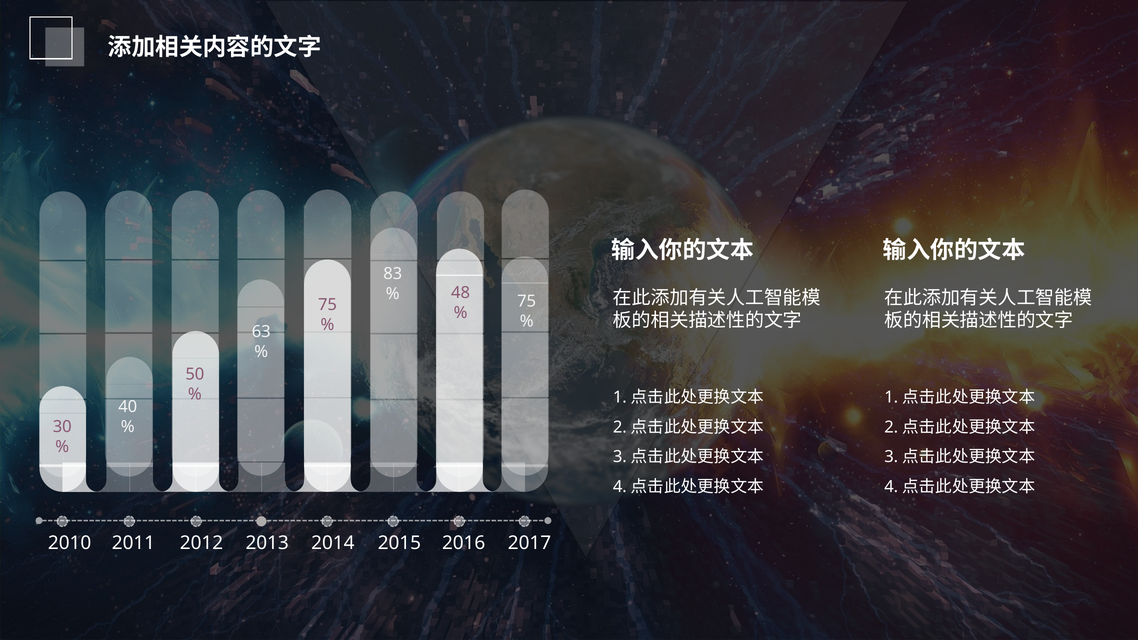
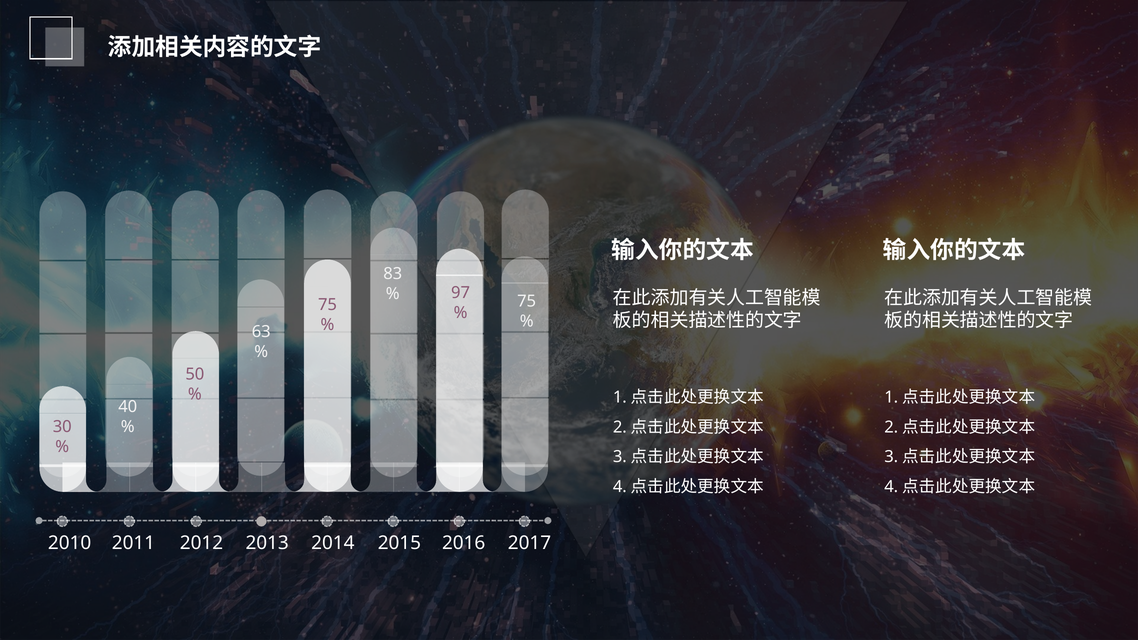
48: 48 -> 97
